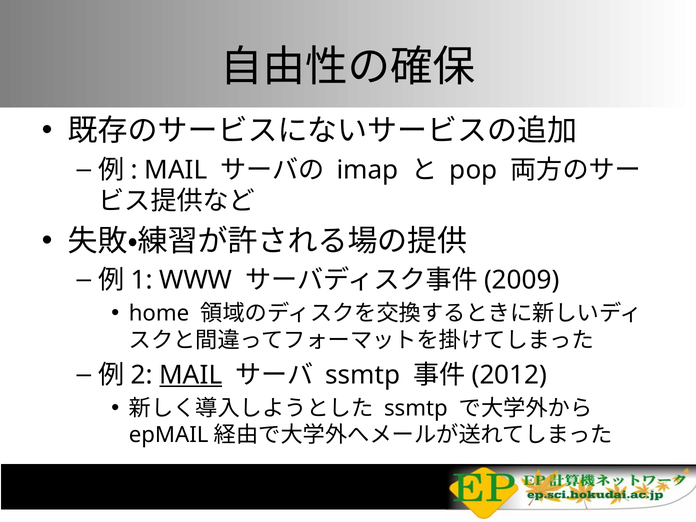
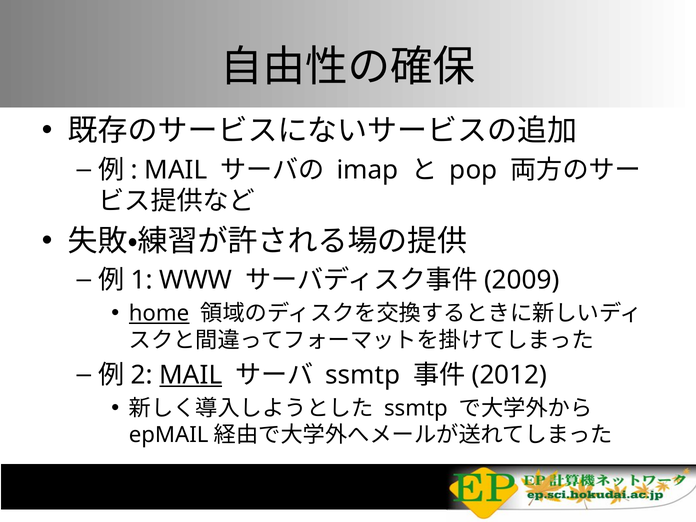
home underline: none -> present
